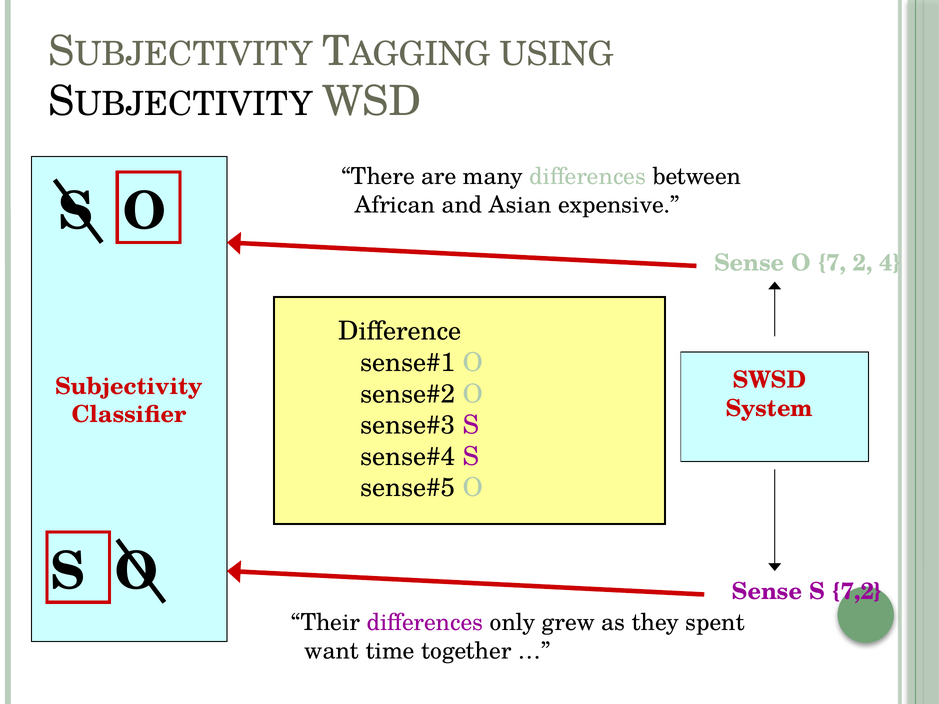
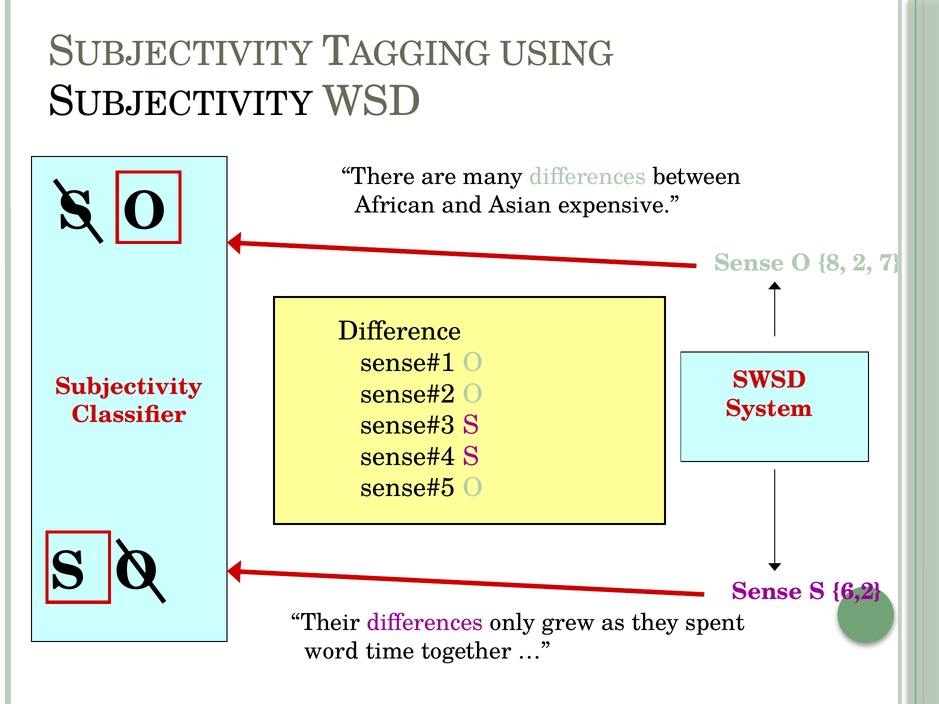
7: 7 -> 8
4: 4 -> 7
7,2: 7,2 -> 6,2
want: want -> word
